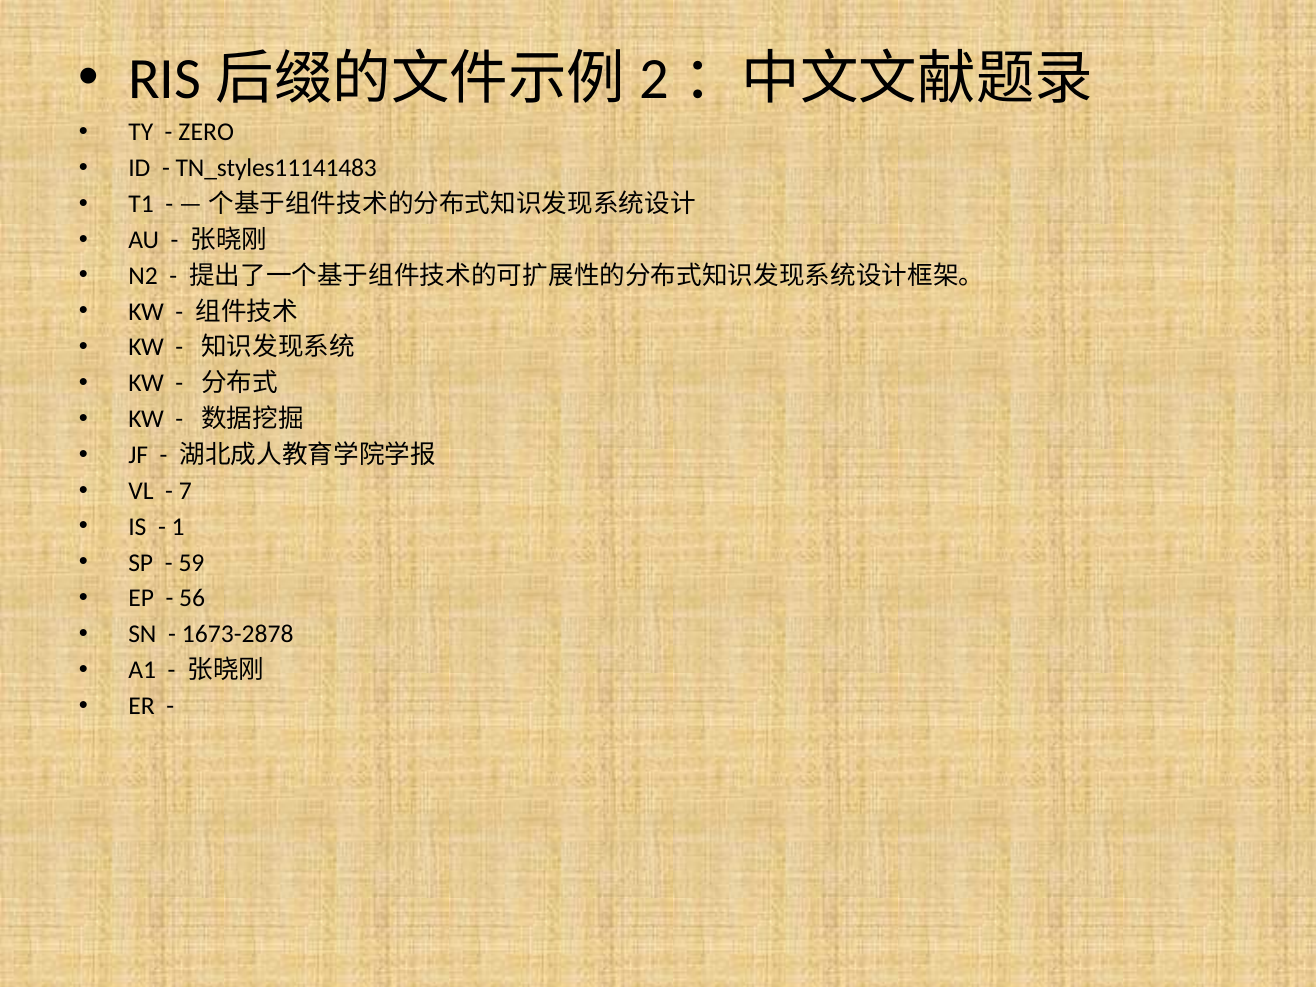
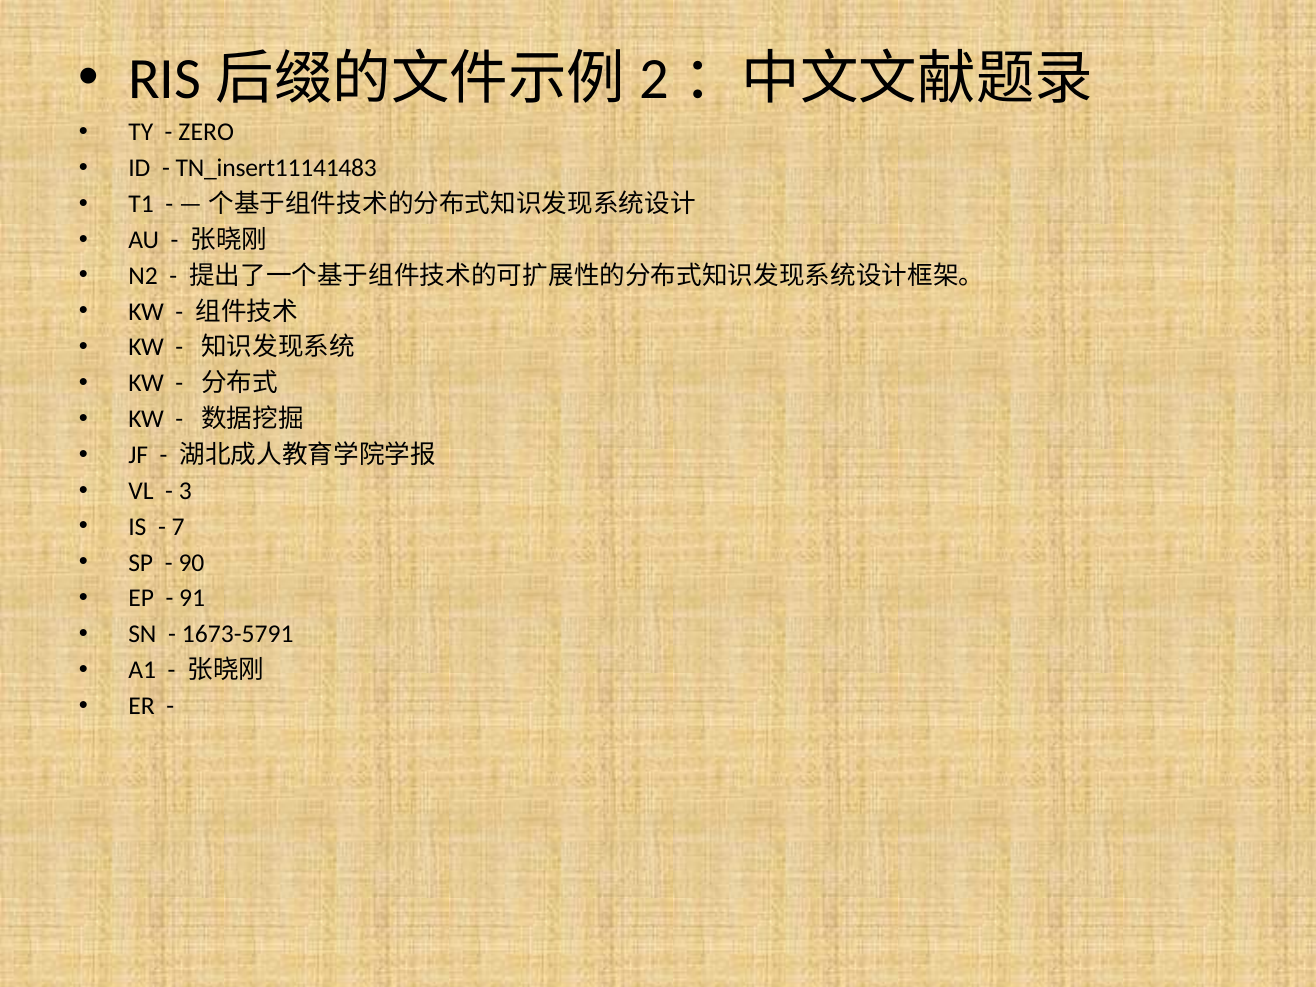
TN_styles11141483: TN_styles11141483 -> TN_insert11141483
7: 7 -> 3
1: 1 -> 7
59: 59 -> 90
56: 56 -> 91
1673-2878: 1673-2878 -> 1673-5791
